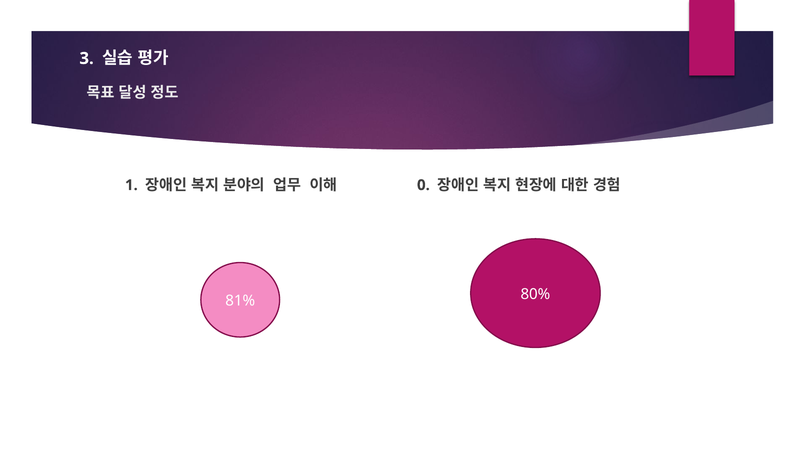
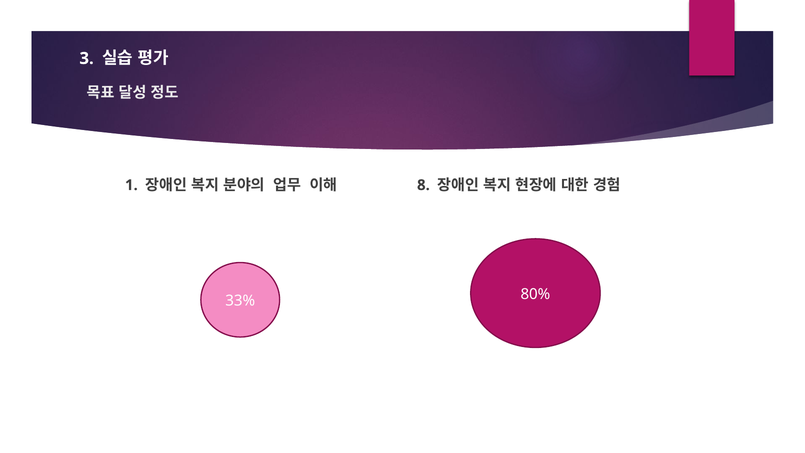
0: 0 -> 8
81%: 81% -> 33%
